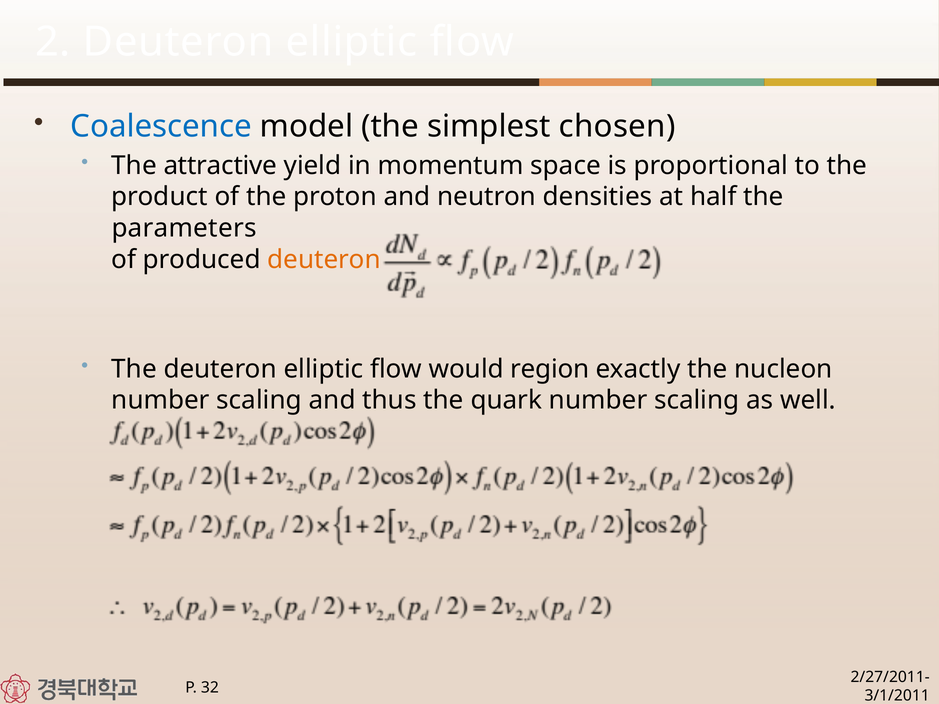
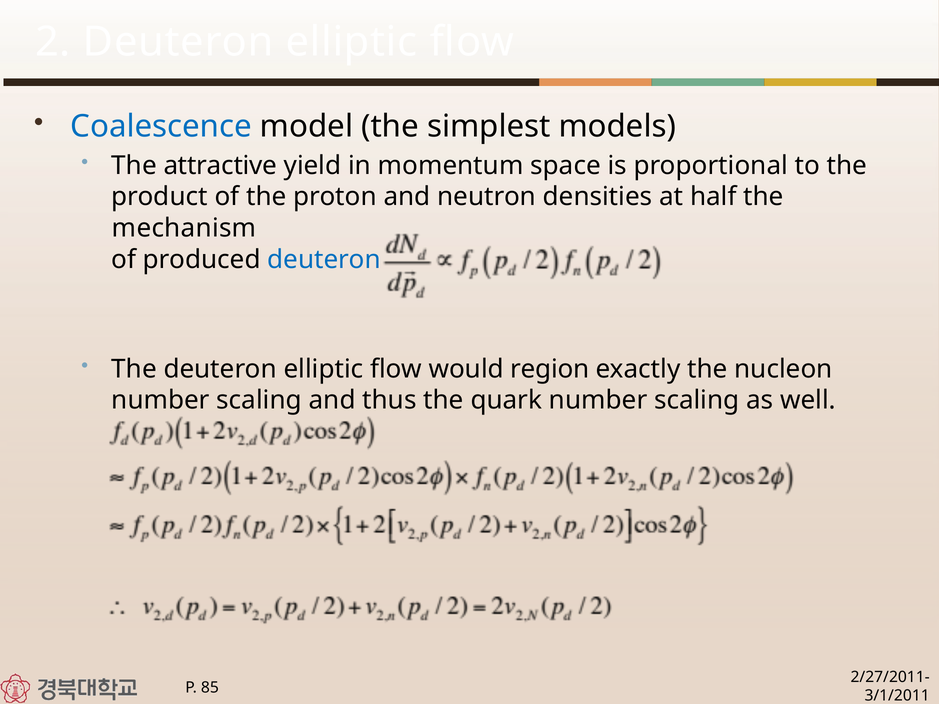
chosen: chosen -> models
parameters: parameters -> mechanism
deuteron at (324, 260) colour: orange -> blue
32: 32 -> 85
